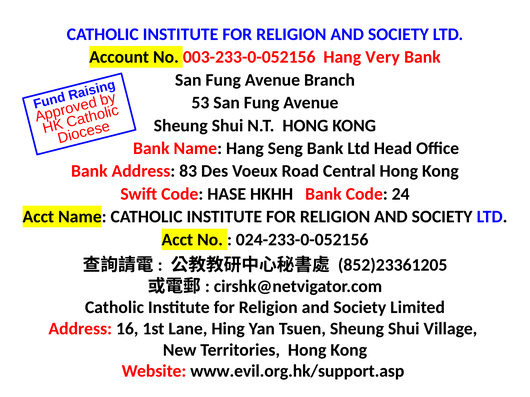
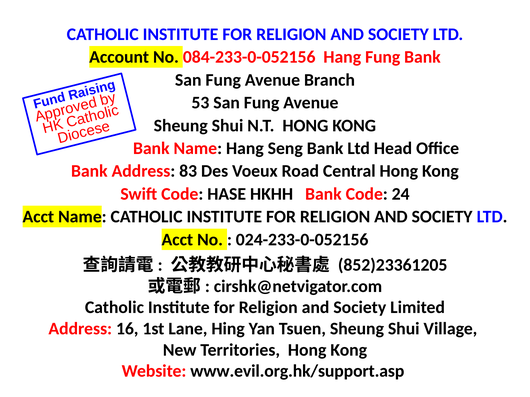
003-233-0-052156: 003-233-0-052156 -> 084-233-0-052156
Hang Very: Very -> Fung
